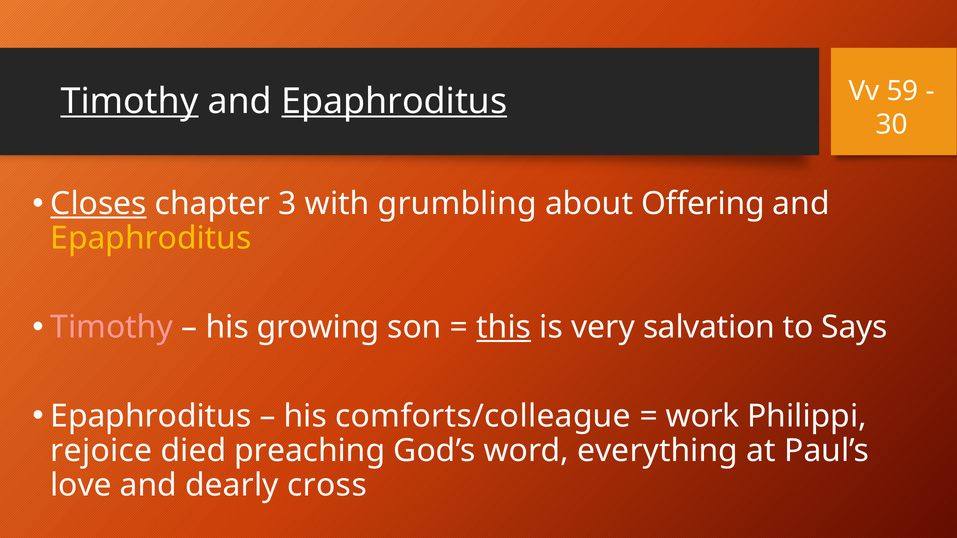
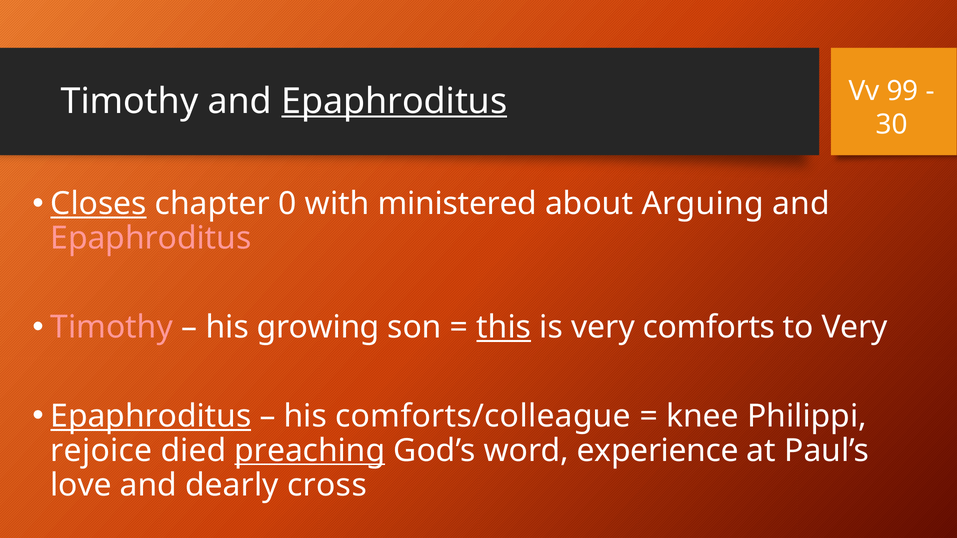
59: 59 -> 99
Timothy at (129, 101) underline: present -> none
3: 3 -> 0
grumbling: grumbling -> ministered
Offering: Offering -> Arguing
Epaphroditus at (151, 239) colour: yellow -> pink
salvation: salvation -> comforts
to Says: Says -> Very
Epaphroditus at (151, 416) underline: none -> present
work: work -> knee
preaching underline: none -> present
everything: everything -> experience
